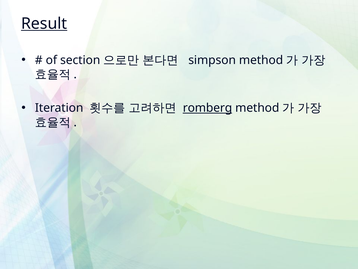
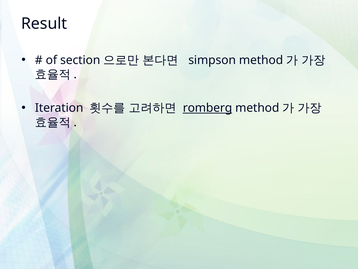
Result underline: present -> none
